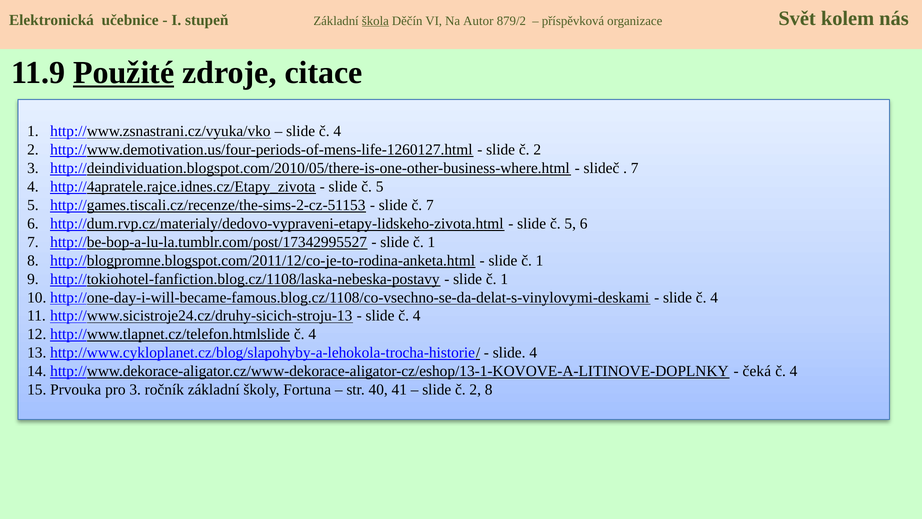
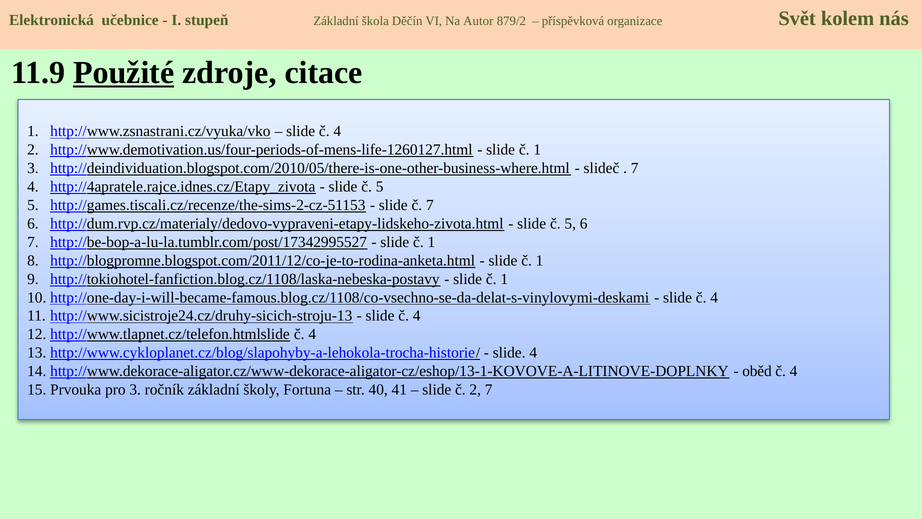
škola underline: present -> none
2 at (537, 150): 2 -> 1
čeká: čeká -> oběd
2 8: 8 -> 7
